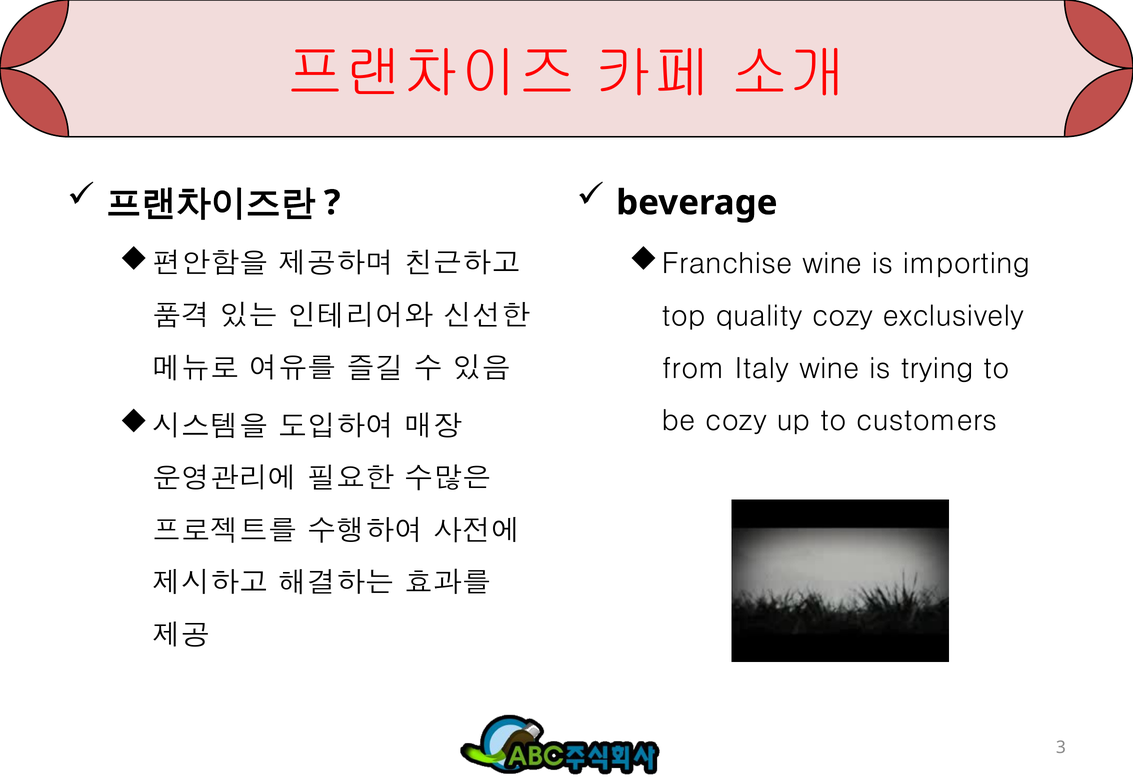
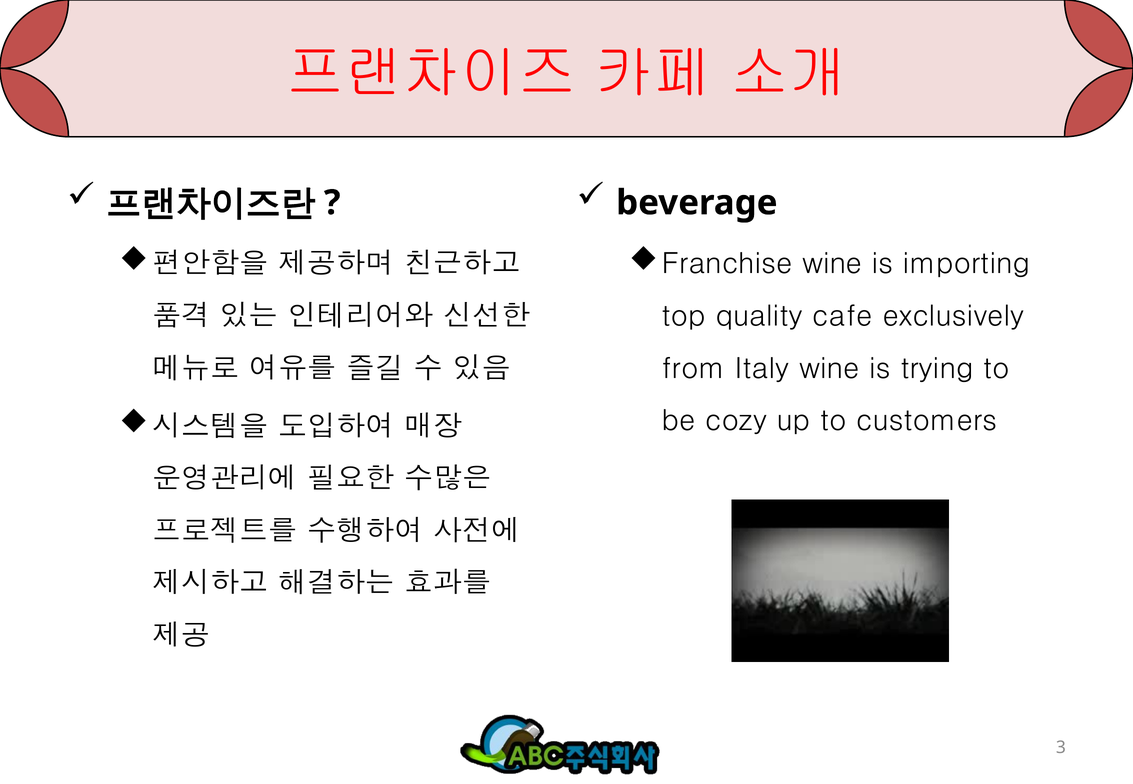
quality cozy: cozy -> cafe
